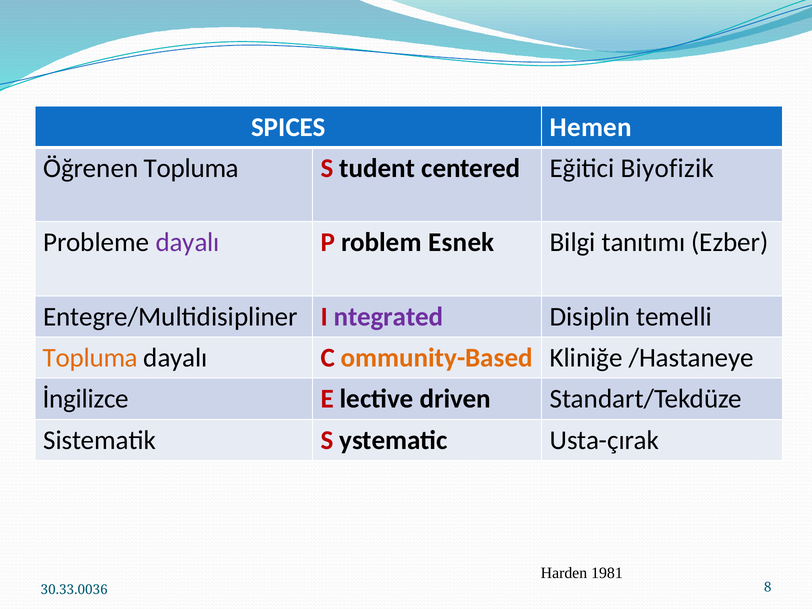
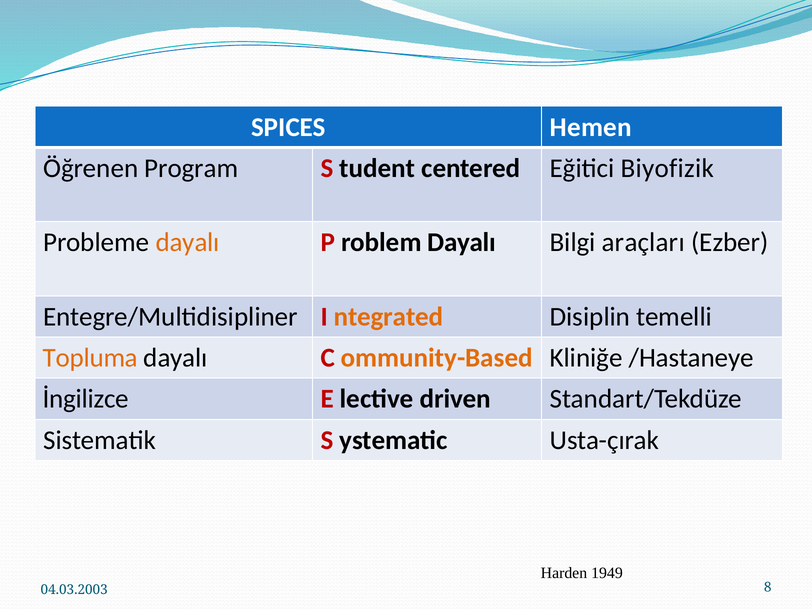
Öğrenen Topluma: Topluma -> Program
dayalı at (188, 242) colour: purple -> orange
roblem Esnek: Esnek -> Dayalı
tanıtımı: tanıtımı -> araçları
ntegrated colour: purple -> orange
1981: 1981 -> 1949
30.33.0036: 30.33.0036 -> 04.03.2003
